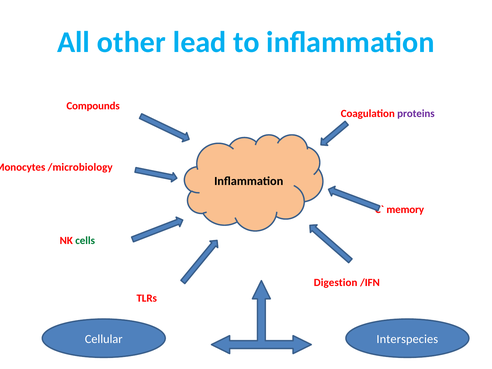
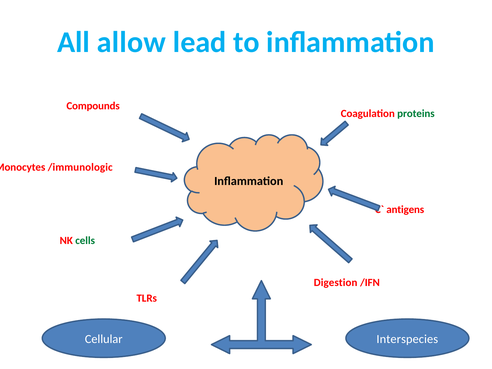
other: other -> allow
proteins colour: purple -> green
/microbiology: /microbiology -> /immunologic
memory: memory -> antigens
